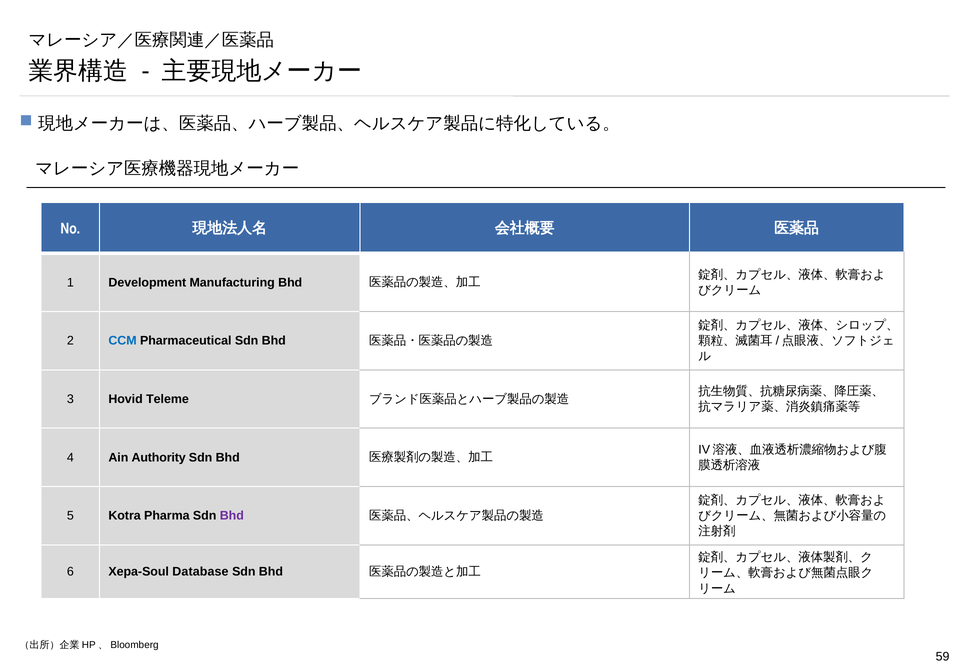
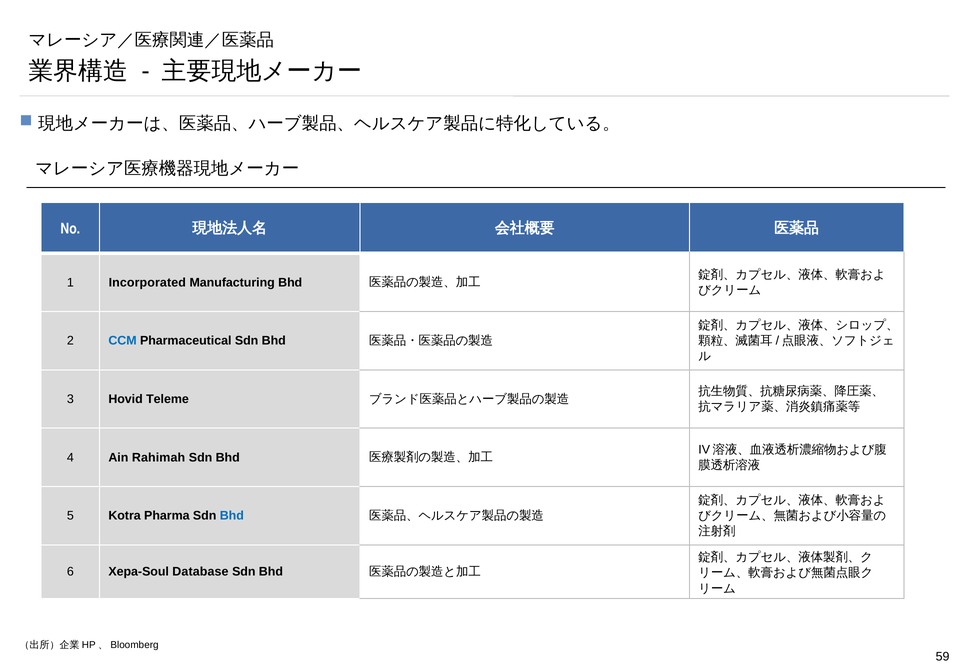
Development: Development -> Incorporated
Authority: Authority -> Rahimah
Bhd at (232, 516) colour: purple -> blue
